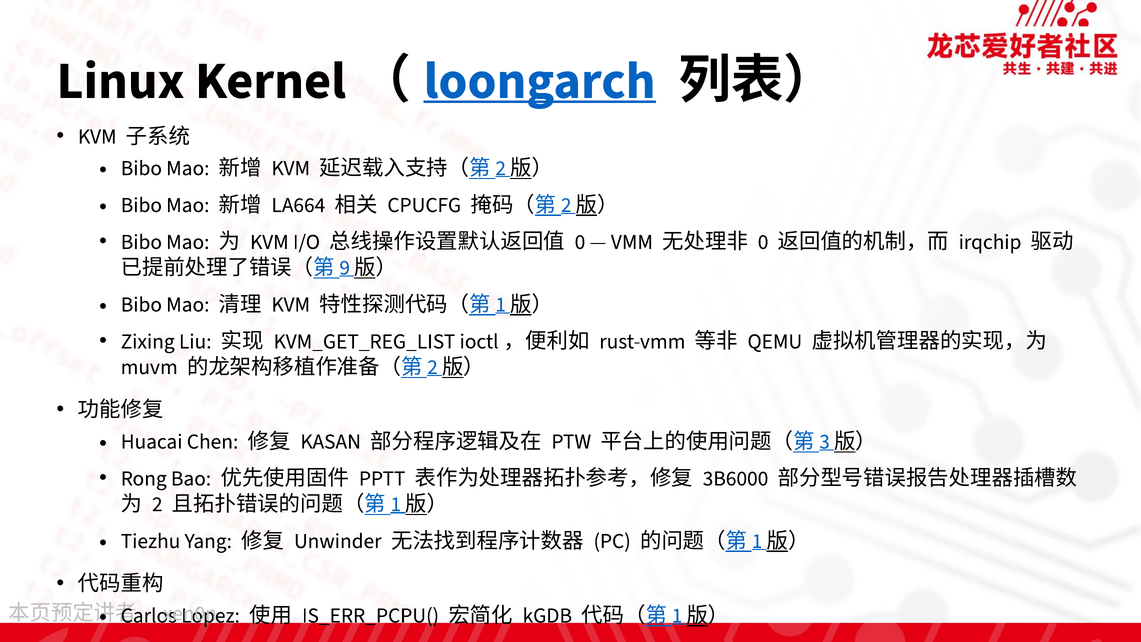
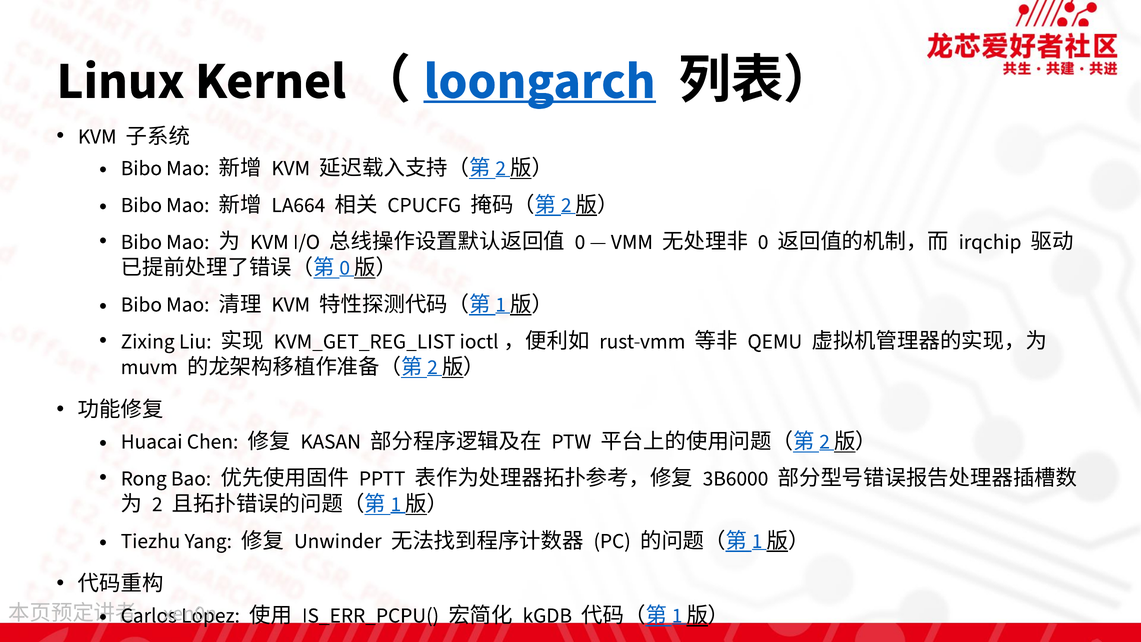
9 at (345, 267): 9 -> 0
3 at (825, 441): 3 -> 2
